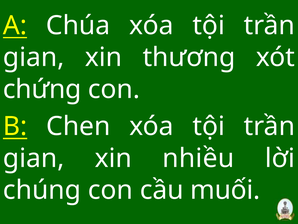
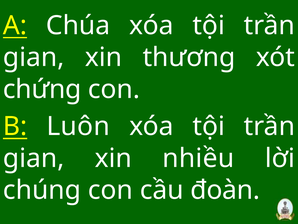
Chen: Chen -> Luôn
muối: muối -> đoàn
